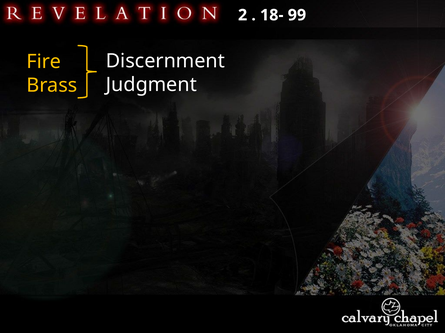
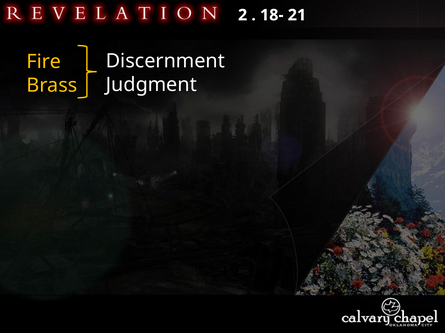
99: 99 -> 21
